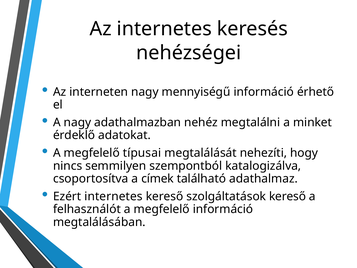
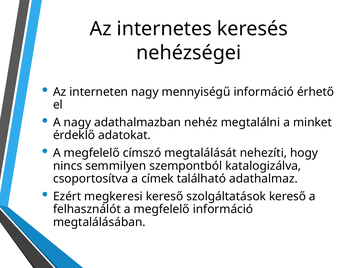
típusai: típusai -> címszó
Ezért internetes: internetes -> megkeresi
